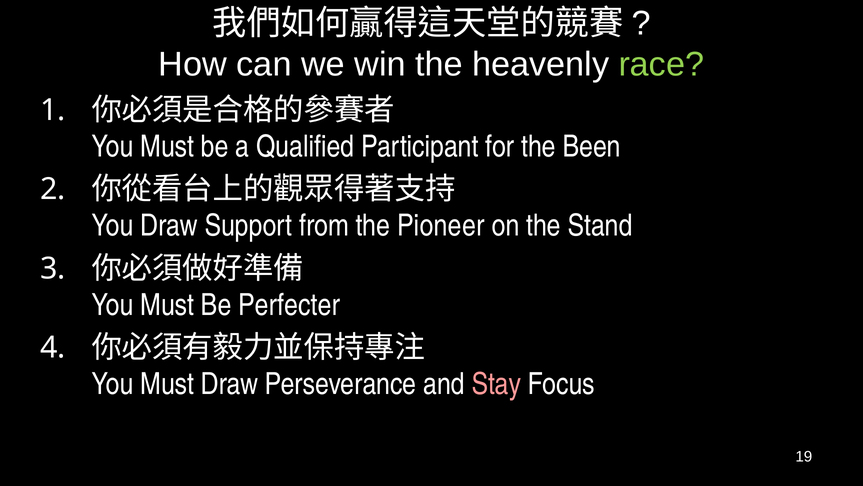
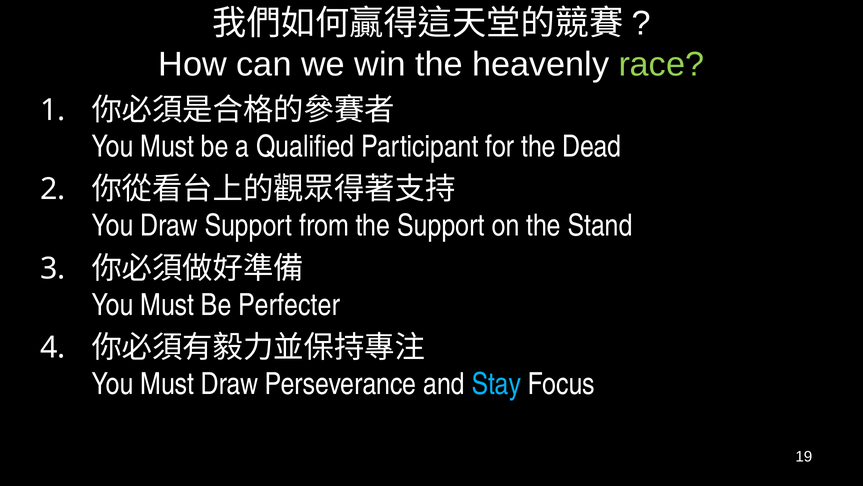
Been: Been -> Dead
the Pioneer: Pioneer -> Support
Stay colour: pink -> light blue
